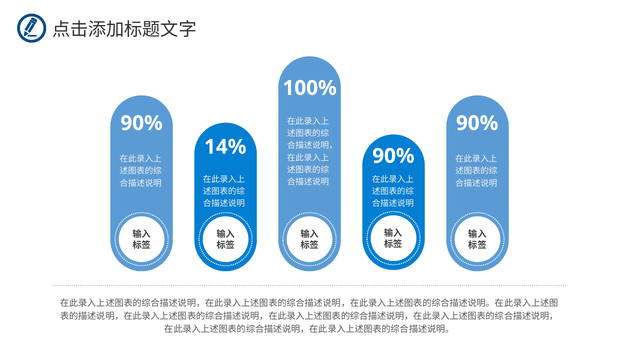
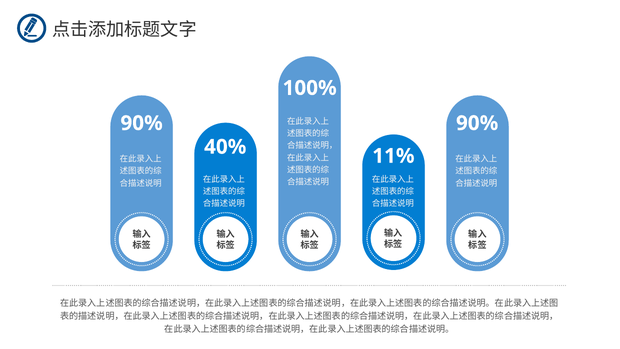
14%: 14% -> 40%
90% at (393, 156): 90% -> 11%
